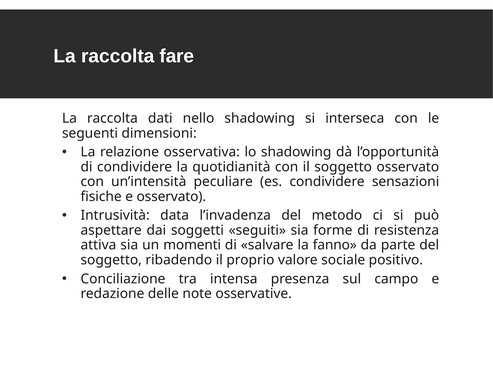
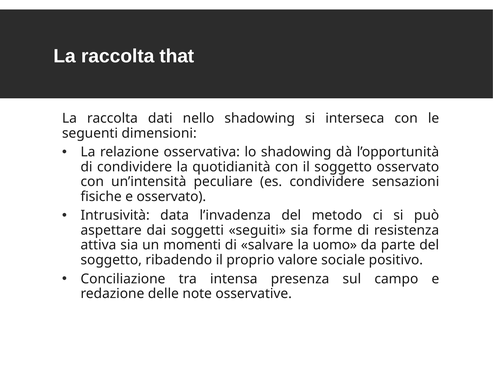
fare: fare -> that
fanno: fanno -> uomo
